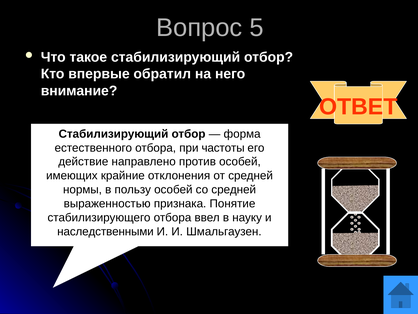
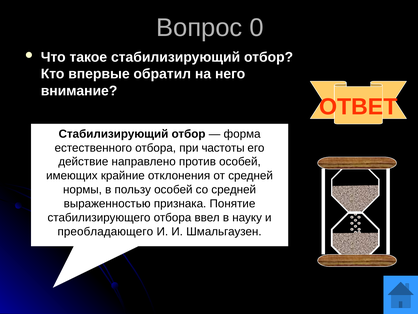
5: 5 -> 0
наследственными: наследственными -> преобладающего
